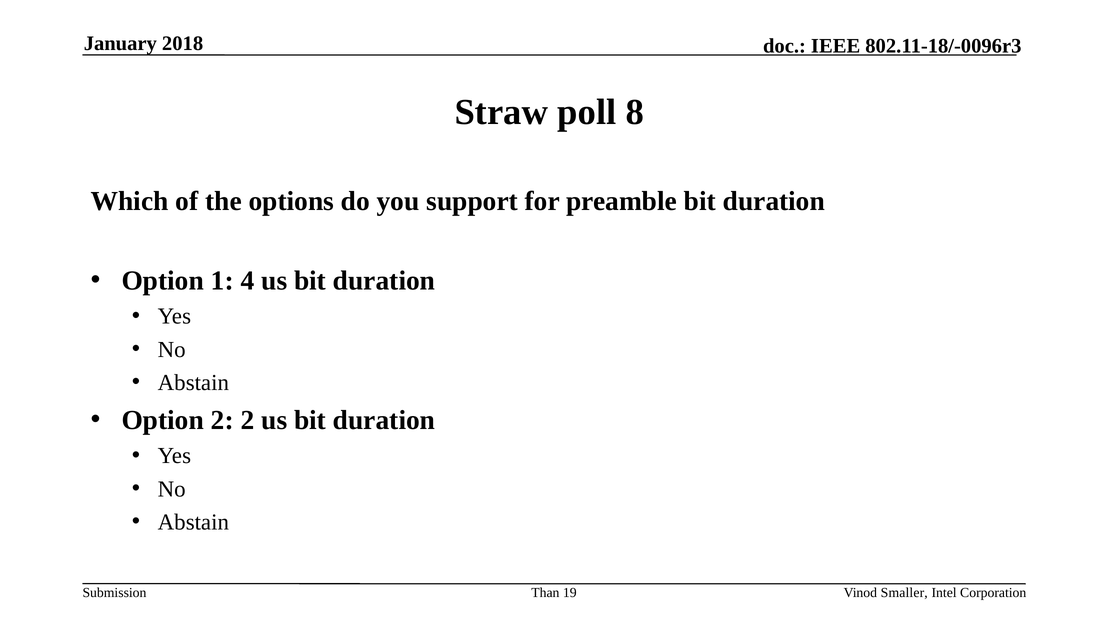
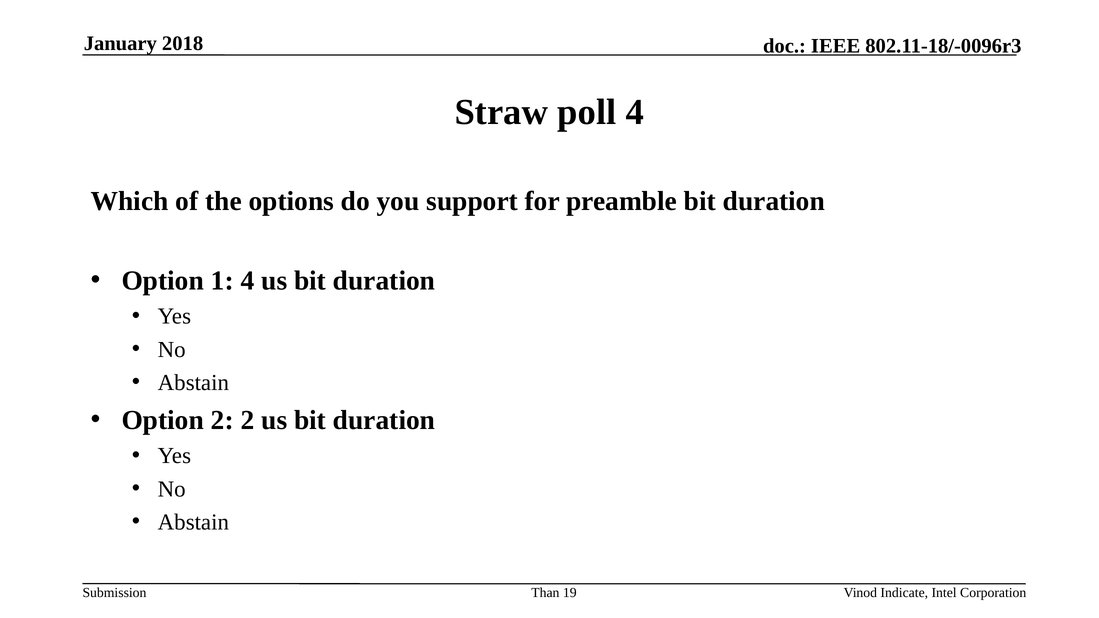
poll 8: 8 -> 4
Smaller: Smaller -> Indicate
